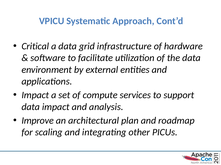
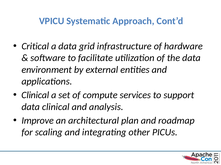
Impact at (35, 95): Impact -> Clinical
data impact: impact -> clinical
